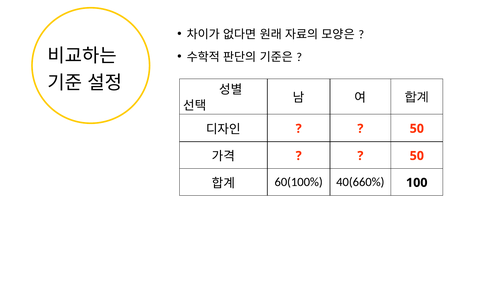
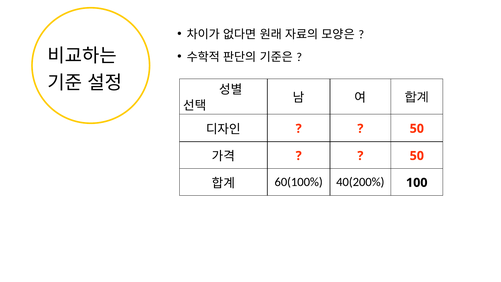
40(660%: 40(660% -> 40(200%
